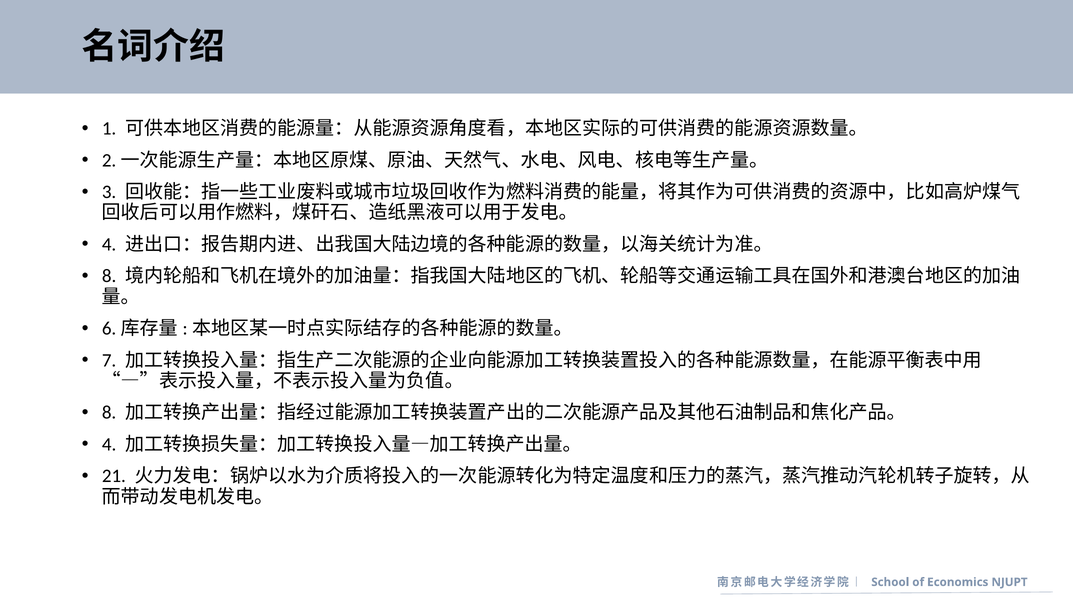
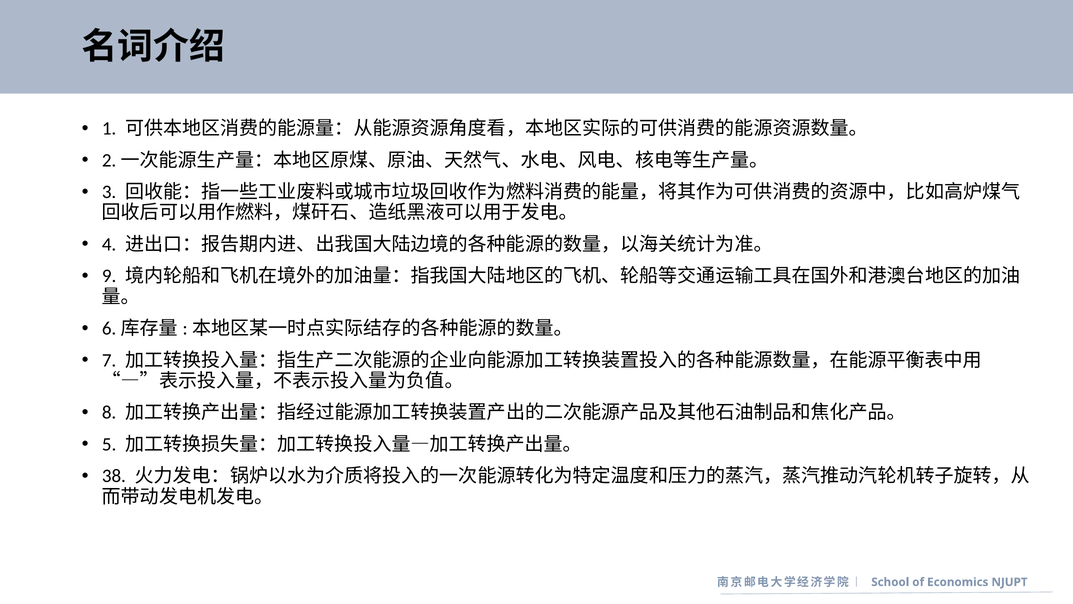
8 at (109, 276): 8 -> 9
4 at (109, 444): 4 -> 5
21: 21 -> 38
